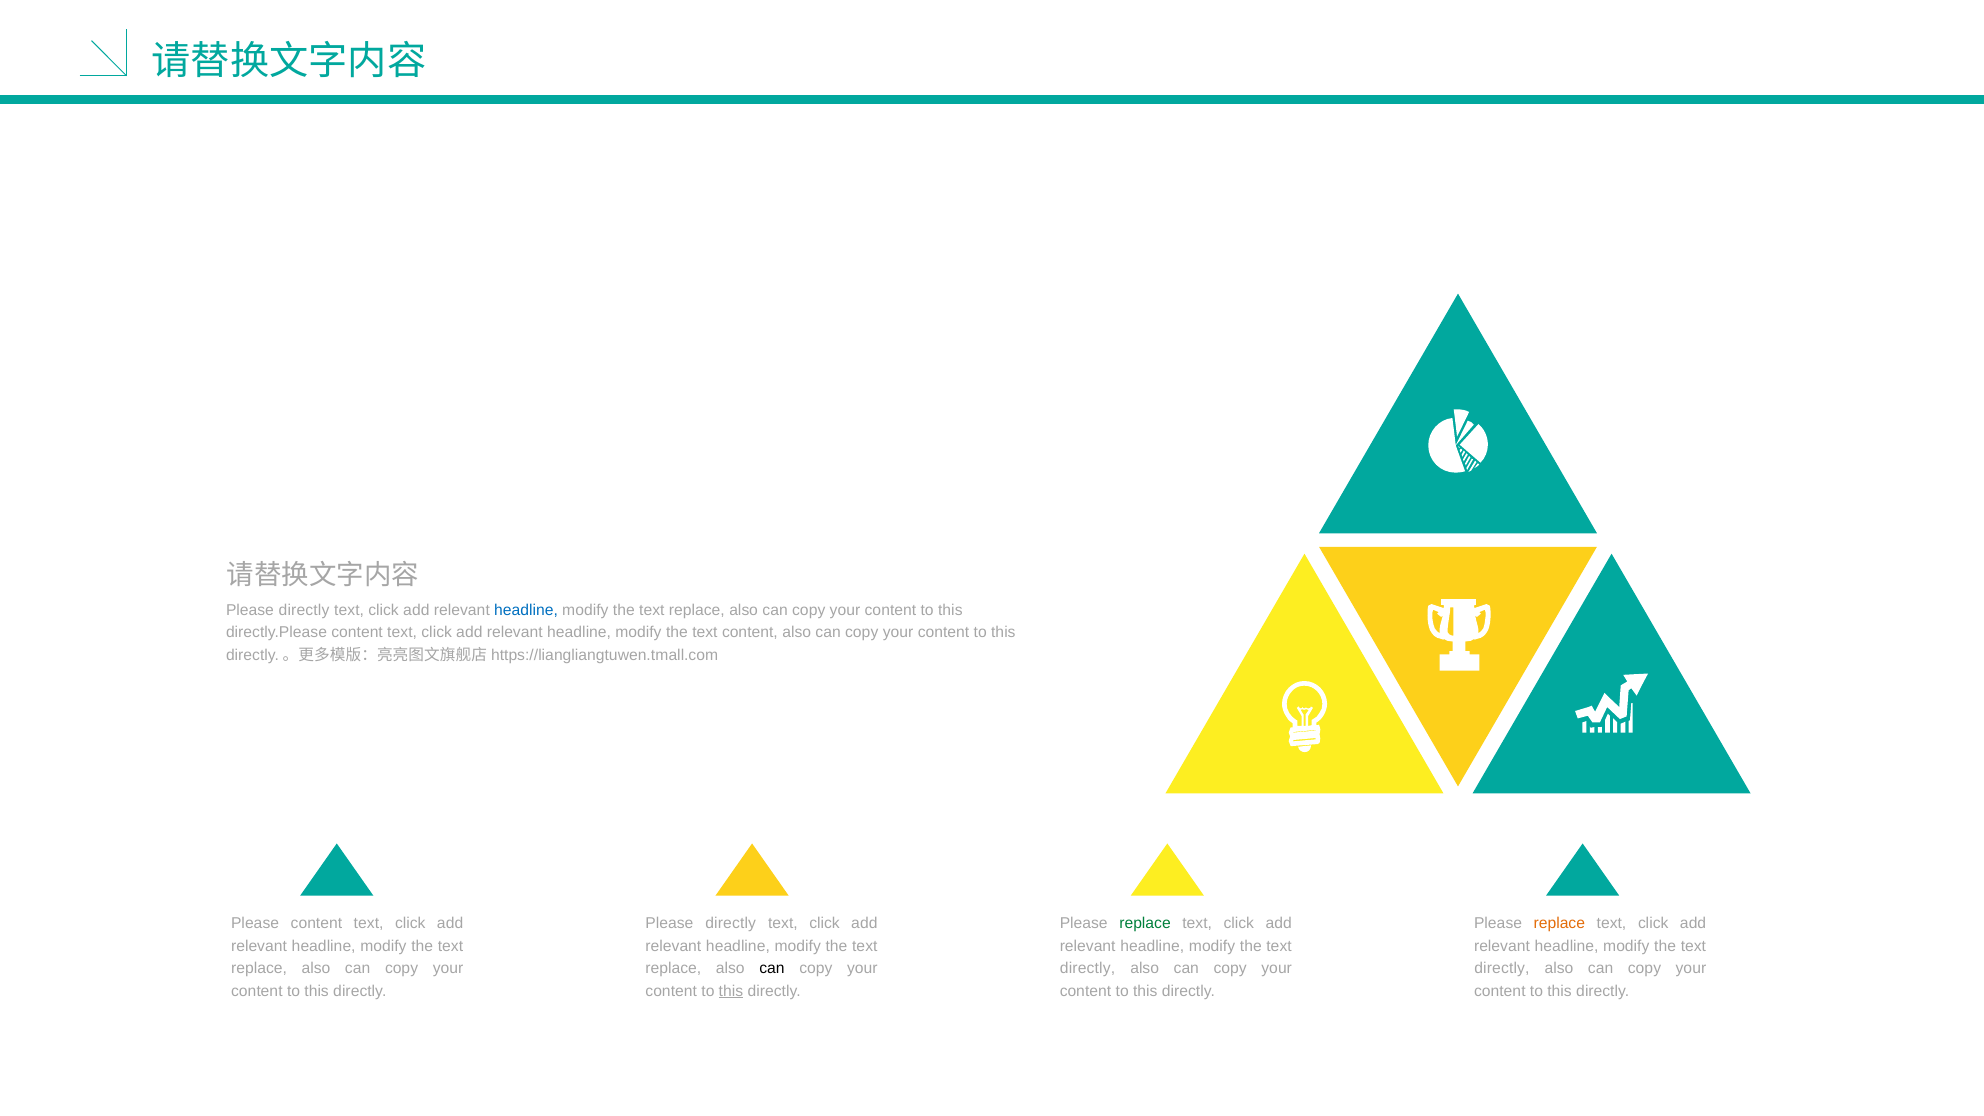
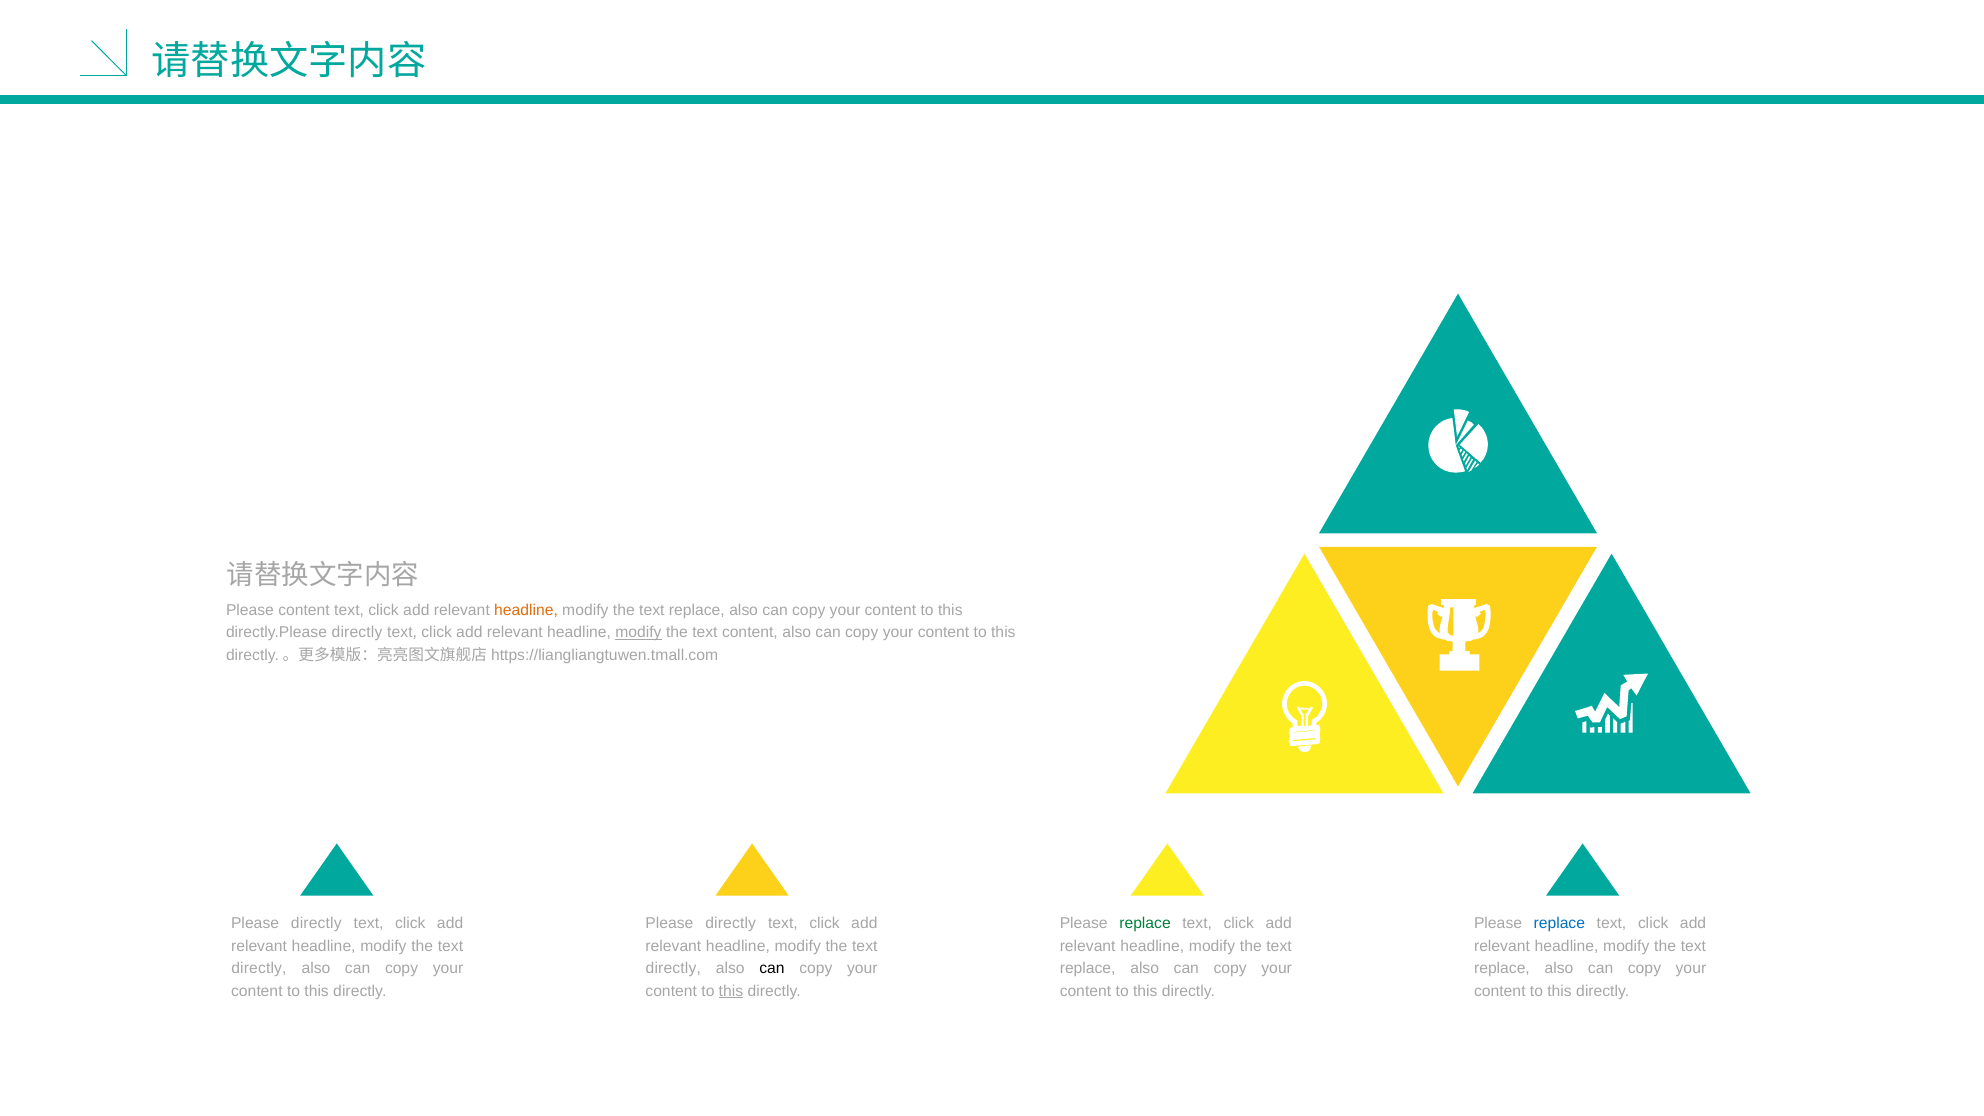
directly at (304, 610): directly -> content
headline at (526, 610) colour: blue -> orange
directly.Please content: content -> directly
modify at (638, 633) underline: none -> present
content at (316, 924): content -> directly
replace at (1559, 924) colour: orange -> blue
replace at (259, 969): replace -> directly
replace at (673, 969): replace -> directly
directly at (1088, 969): directly -> replace
directly at (1502, 969): directly -> replace
